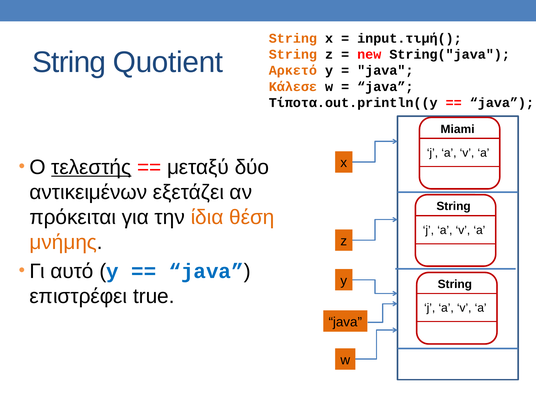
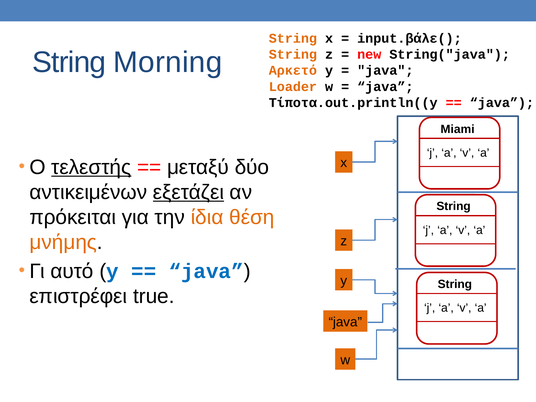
input.τιμή(: input.τιμή( -> input.βάλε(
Quotient: Quotient -> Morning
Κάλεσε: Κάλεσε -> Loader
εξετάζει underline: none -> present
